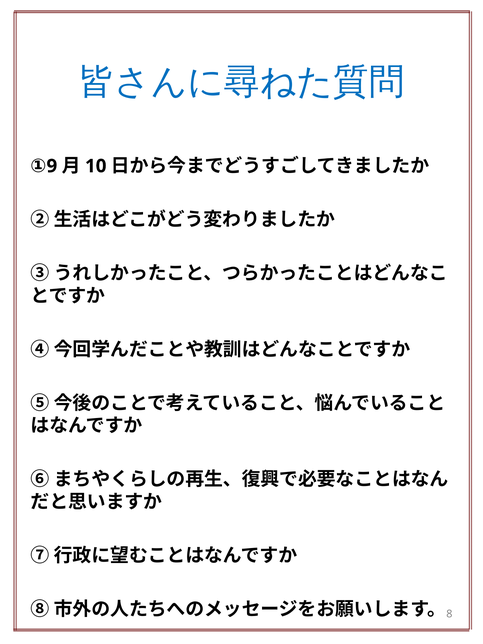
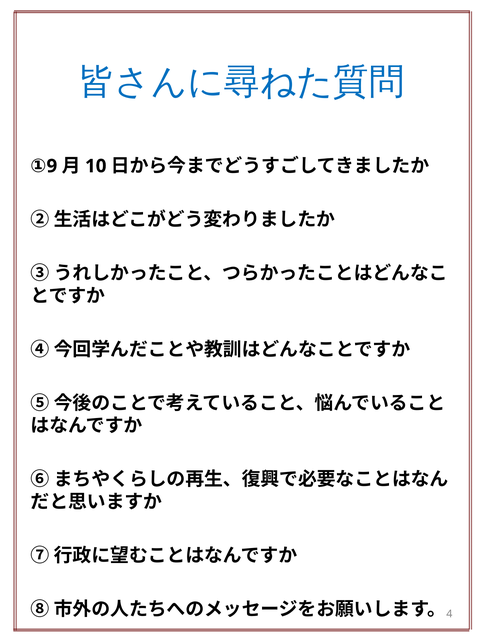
8: 8 -> 4
